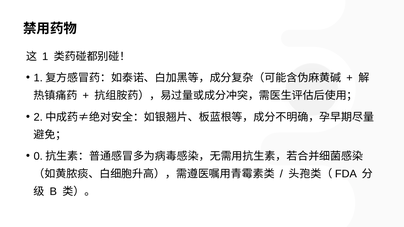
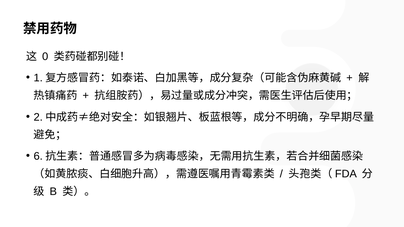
1 at (45, 57): 1 -> 0
0: 0 -> 6
